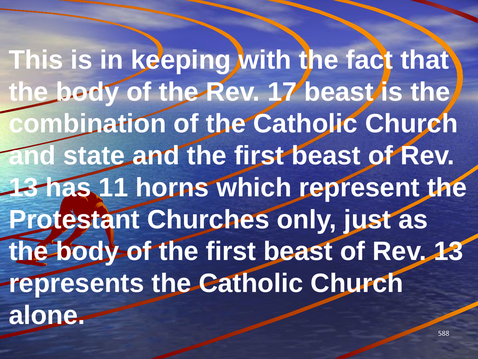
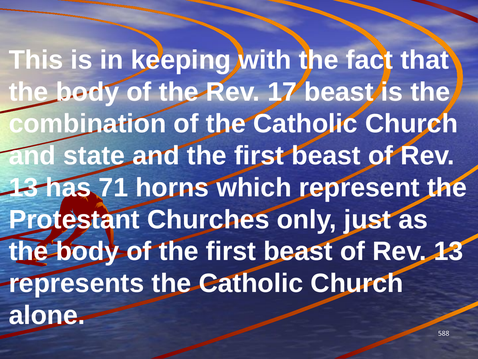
11: 11 -> 71
